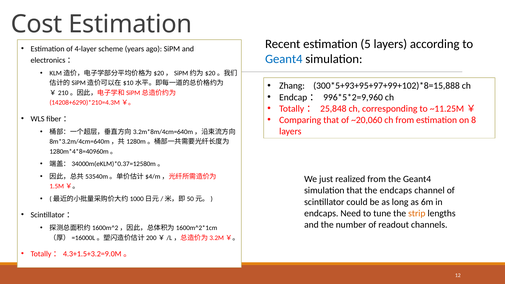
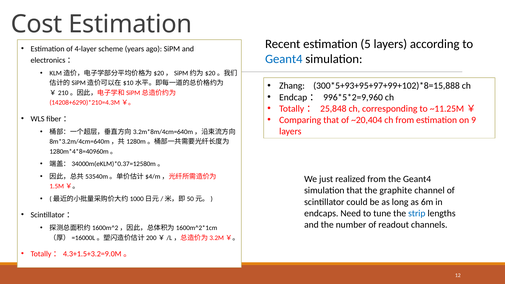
~20,060: ~20,060 -> ~20,404
8: 8 -> 9
the endcaps: endcaps -> graphite
strip colour: orange -> blue
